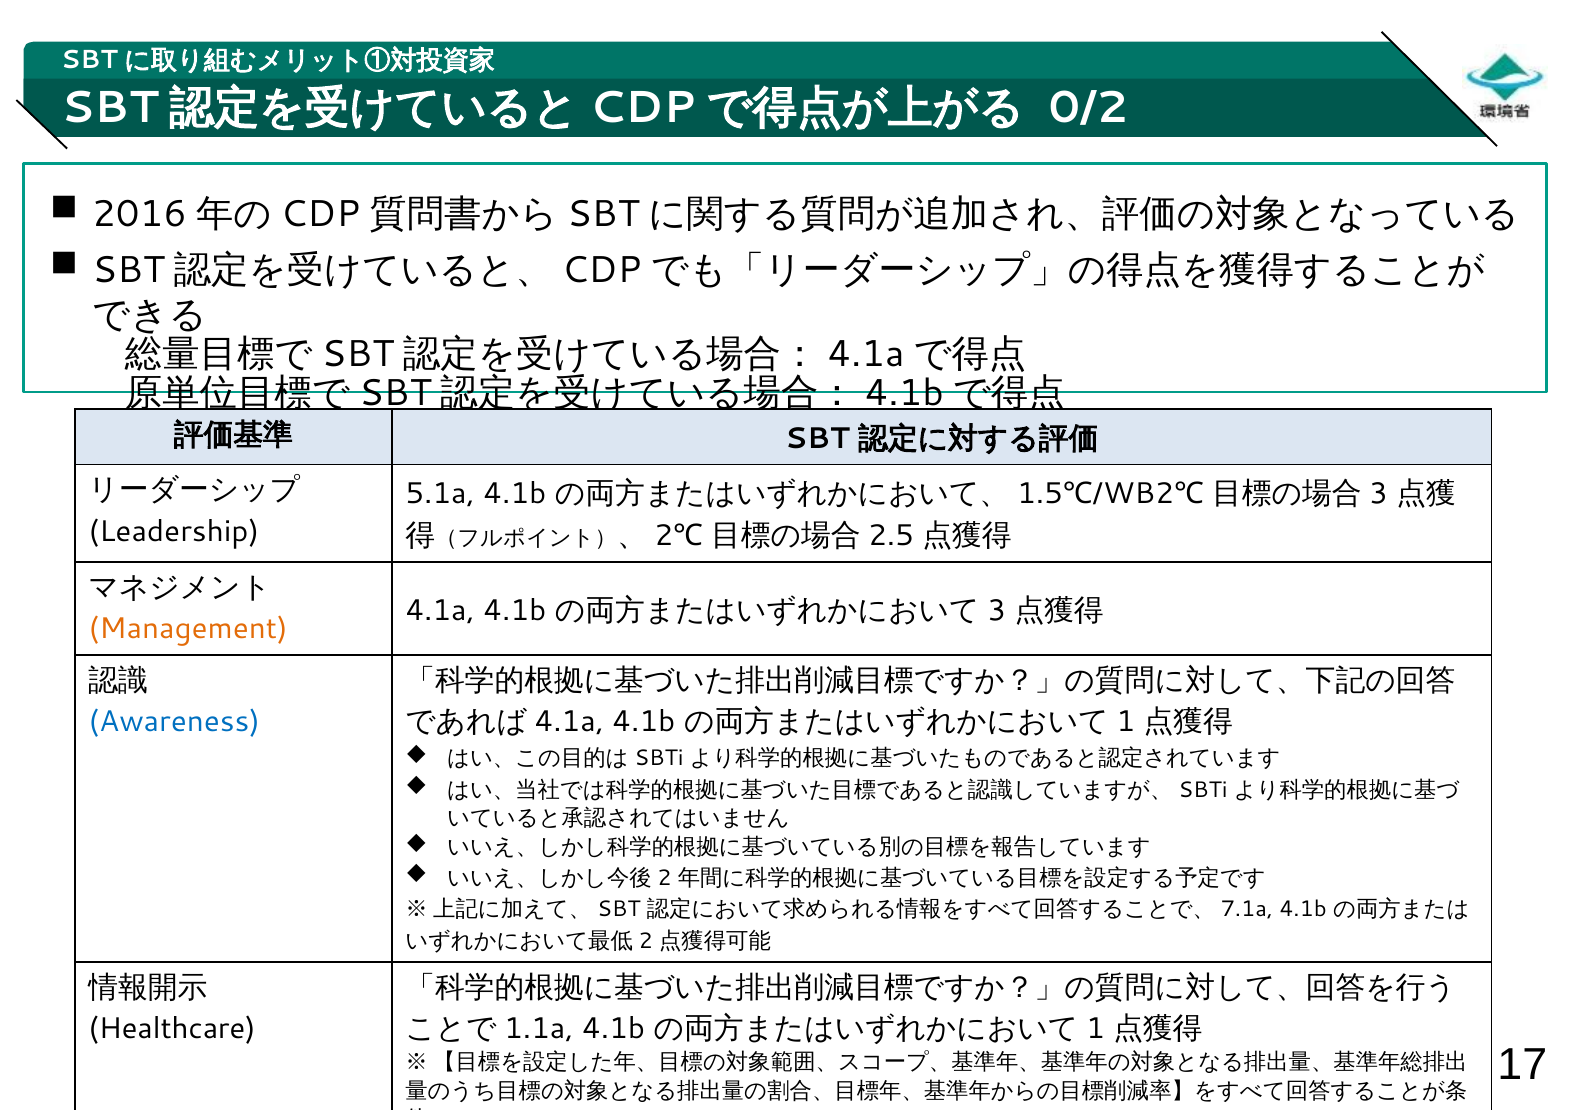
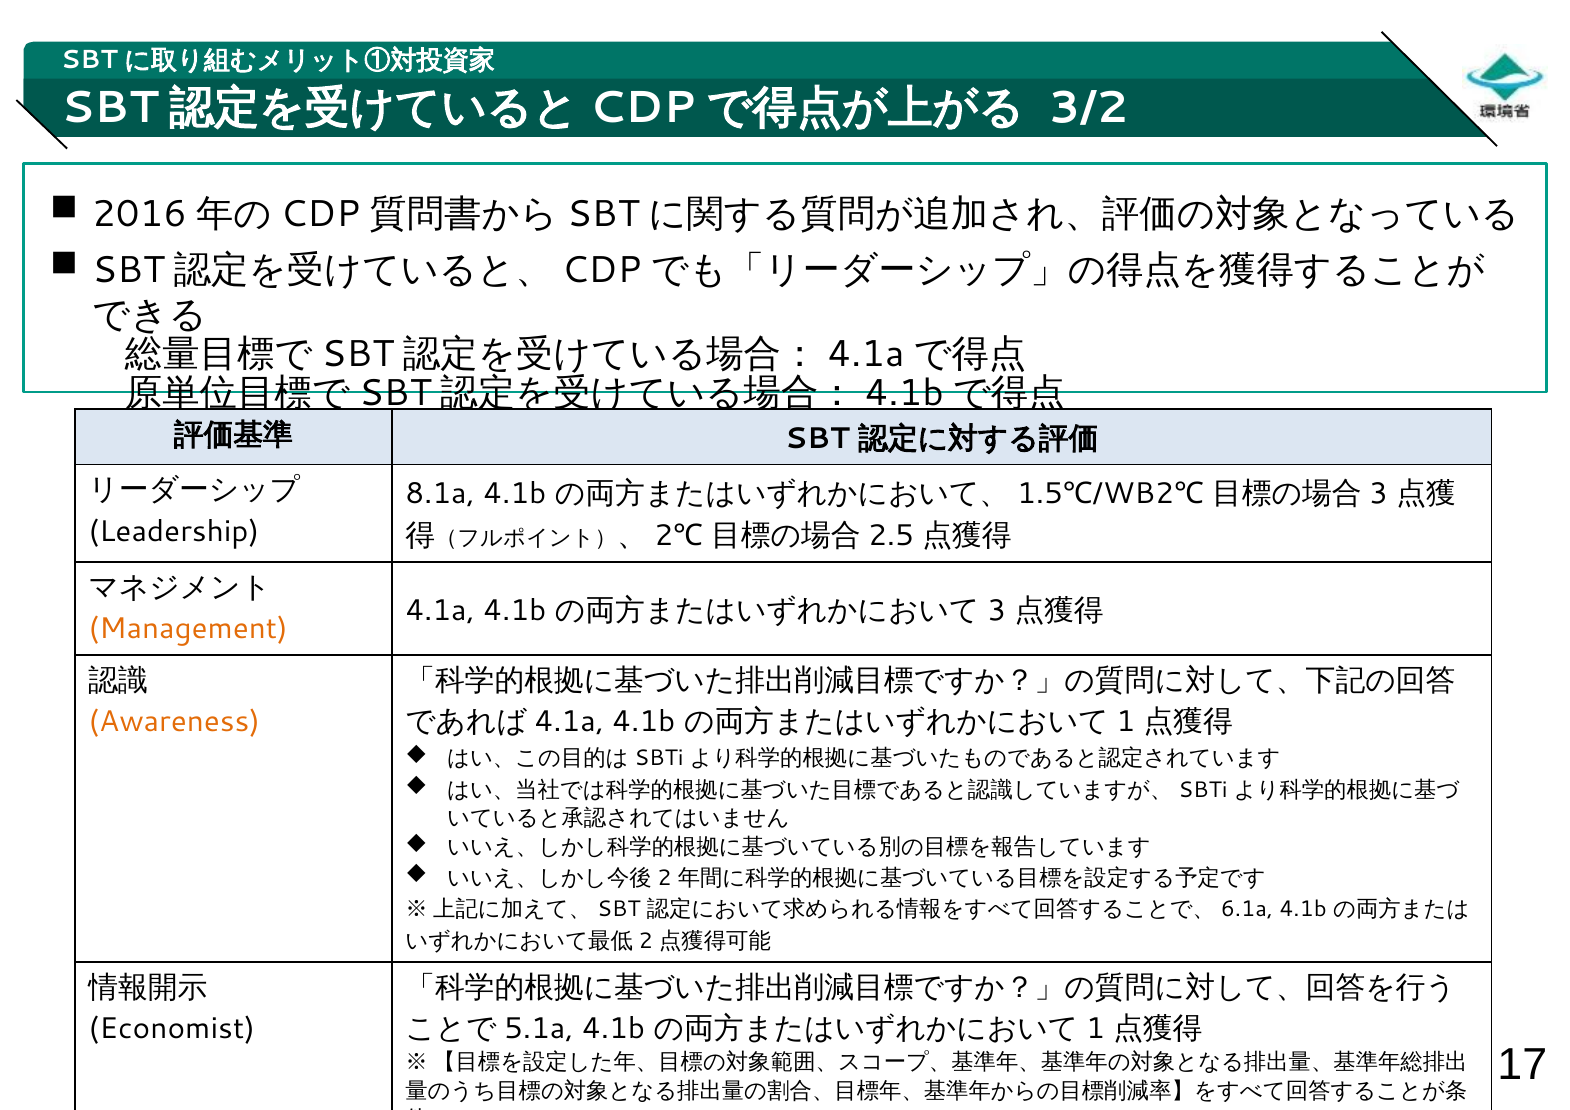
0/2: 0/2 -> 3/2
5.1a: 5.1a -> 8.1a
Awareness colour: blue -> orange
7.1a: 7.1a -> 6.1a
Healthcare: Healthcare -> Economist
1.1a: 1.1a -> 5.1a
